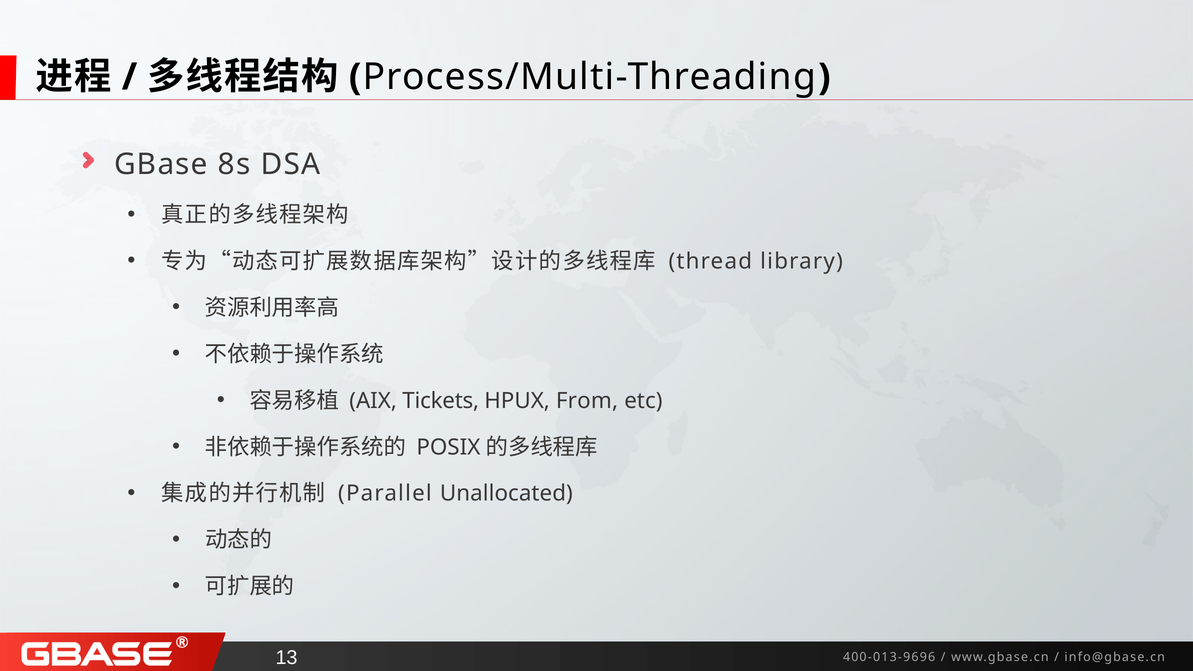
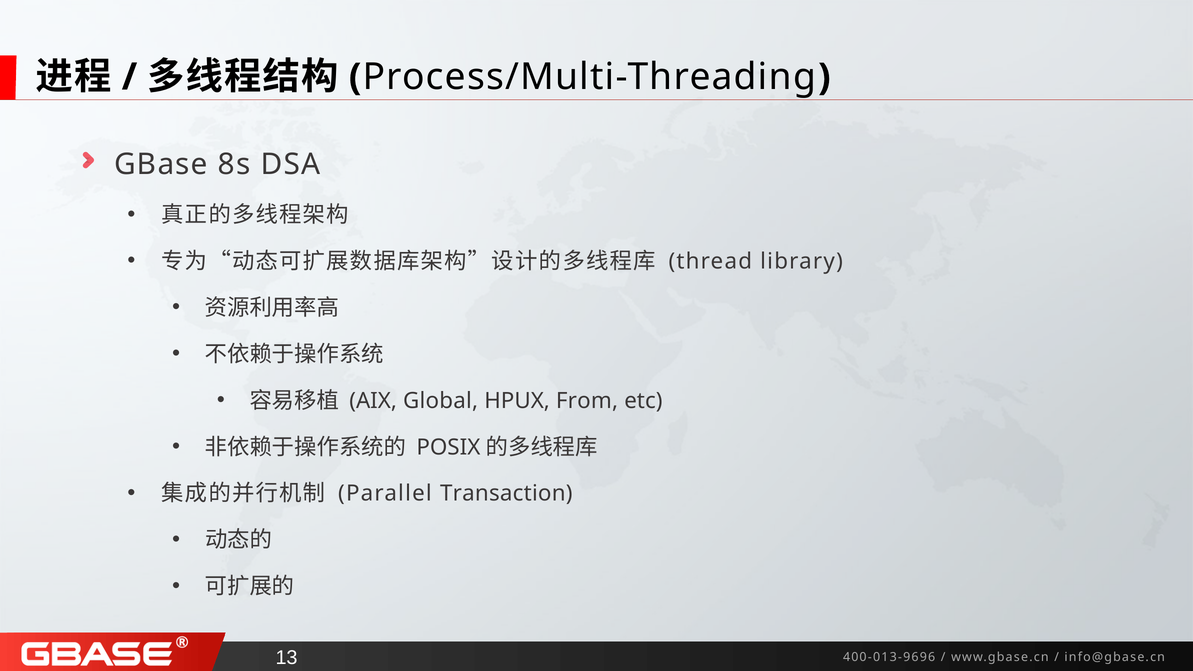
Tickets: Tickets -> Global
Unallocated: Unallocated -> Transaction
